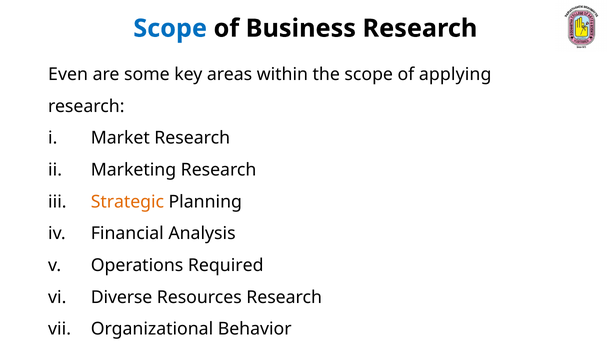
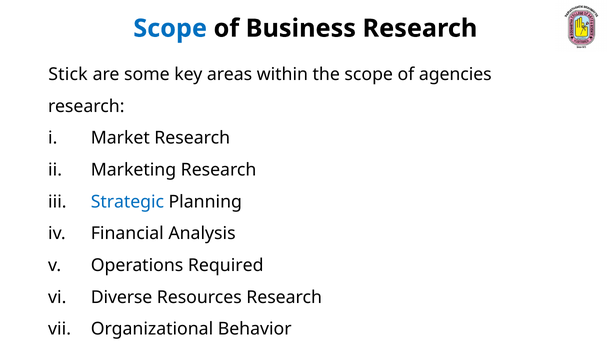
Even: Even -> Stick
applying: applying -> agencies
Strategic colour: orange -> blue
